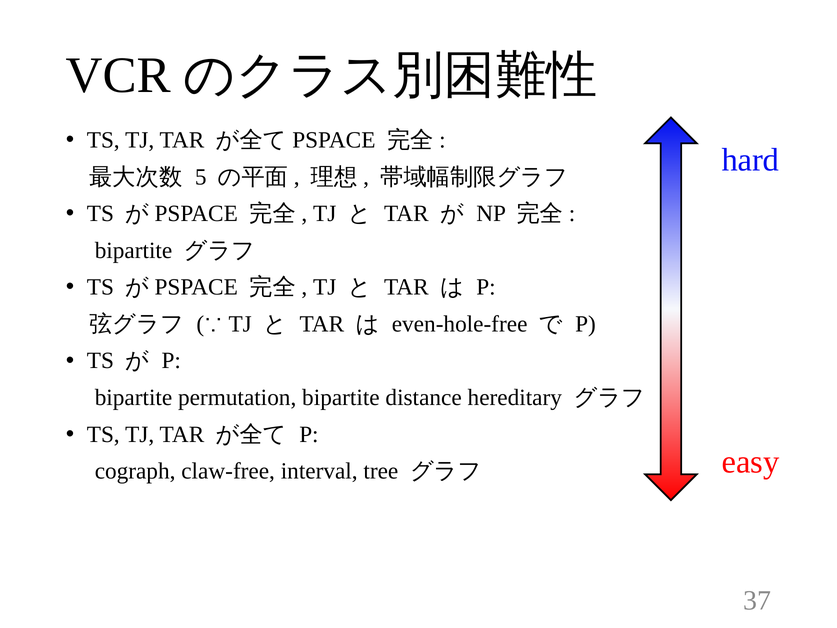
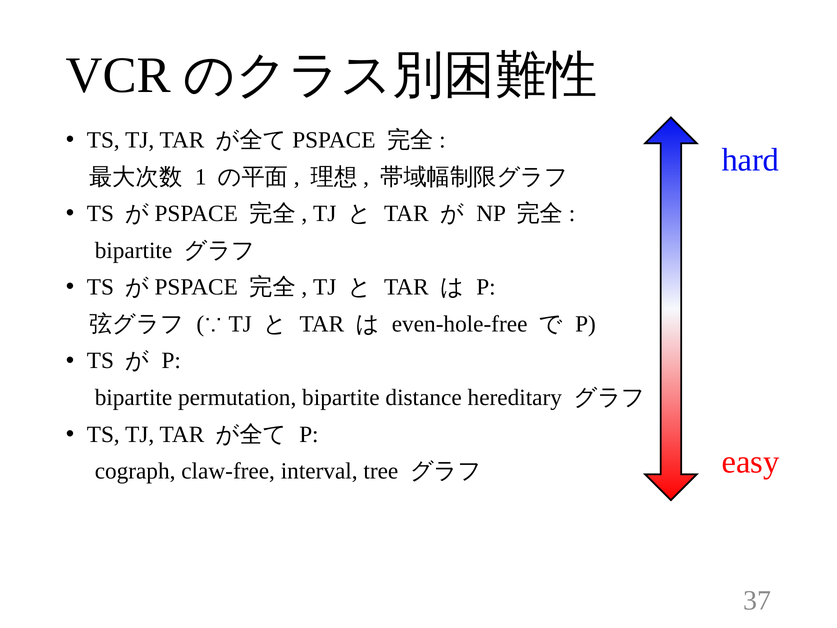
5: 5 -> 1
